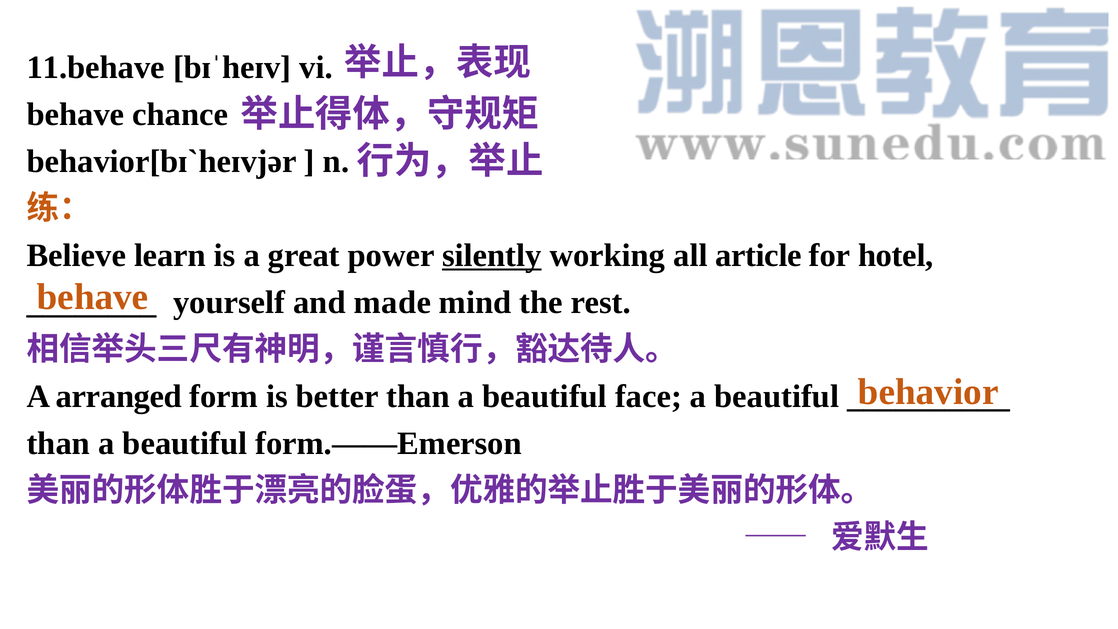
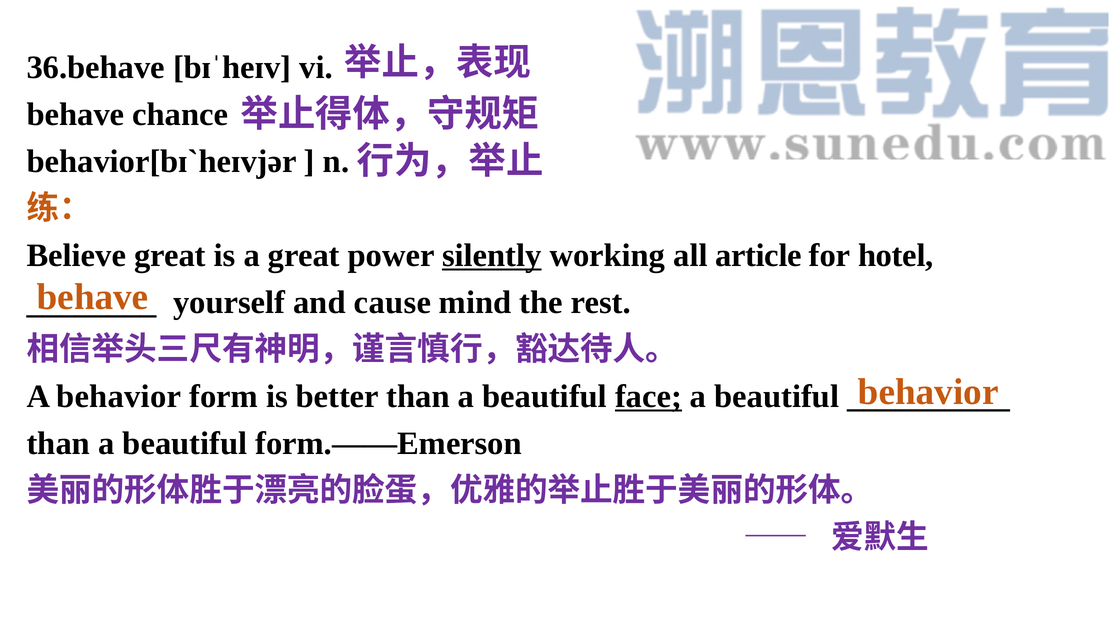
11.behave: 11.behave -> 36.behave
Believe learn: learn -> great
made: made -> cause
A arranged: arranged -> behavior
face underline: none -> present
